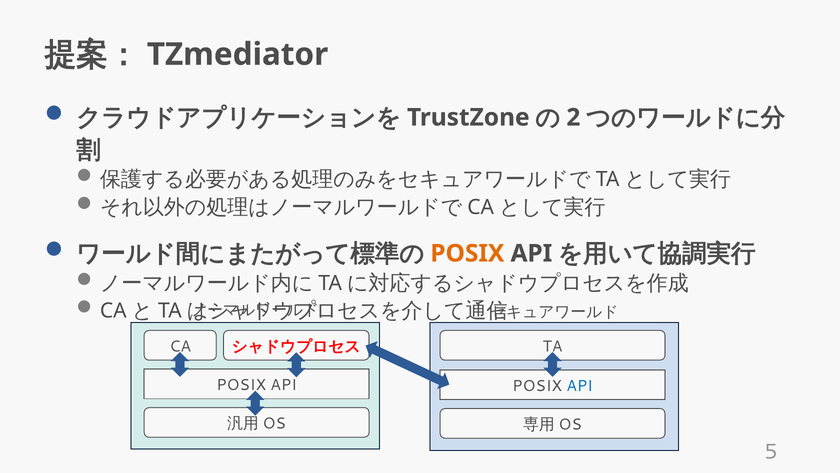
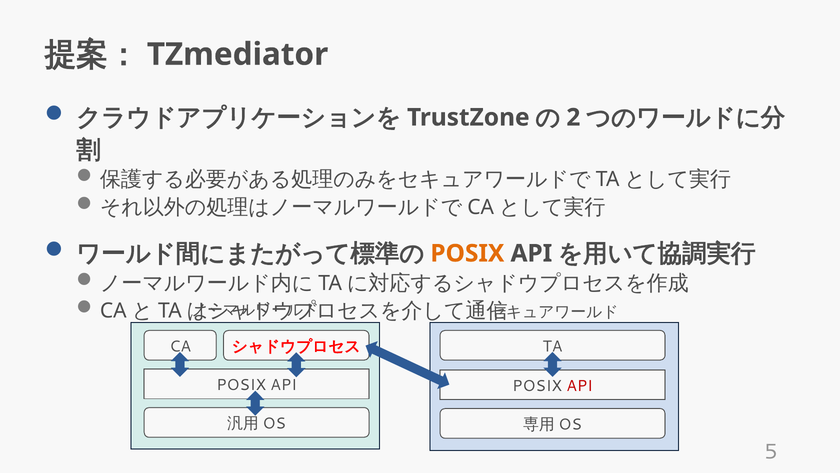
API at (580, 386) colour: blue -> red
